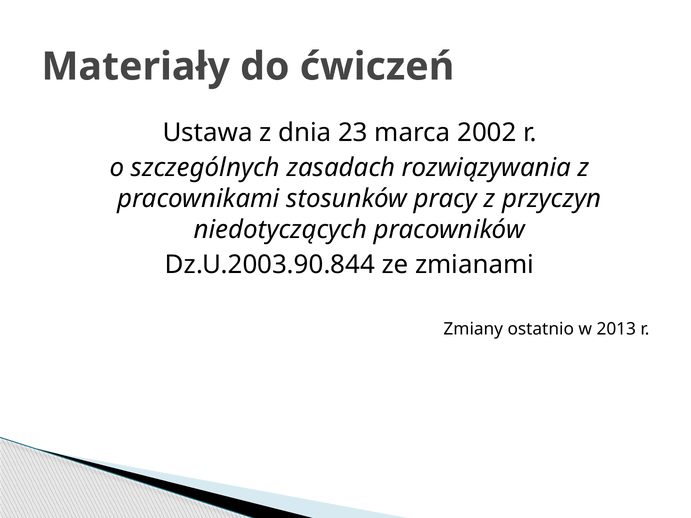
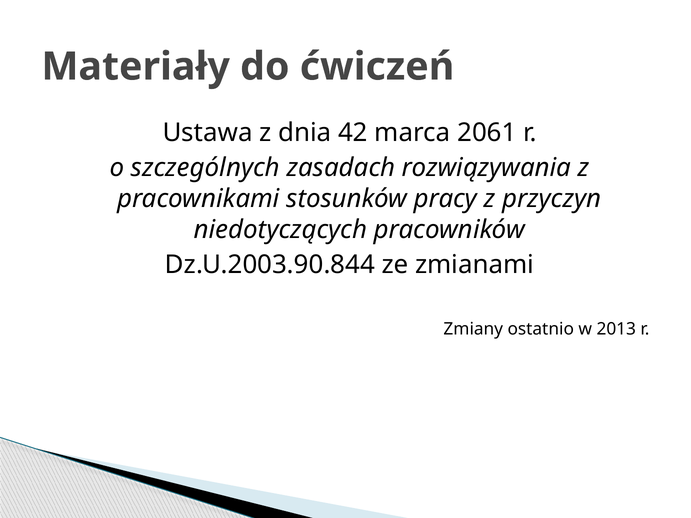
23: 23 -> 42
2002: 2002 -> 2061
